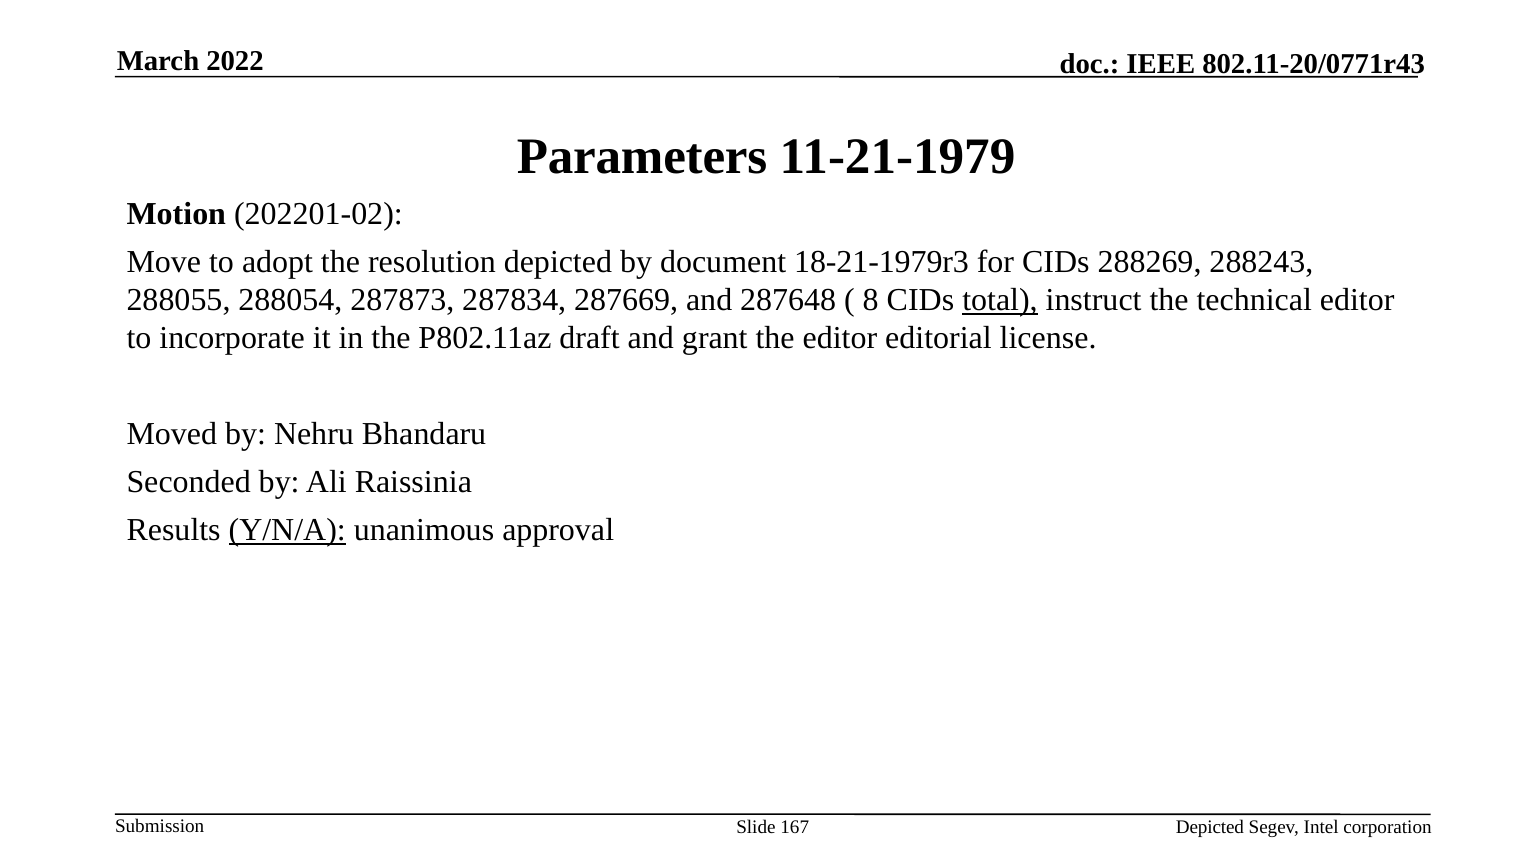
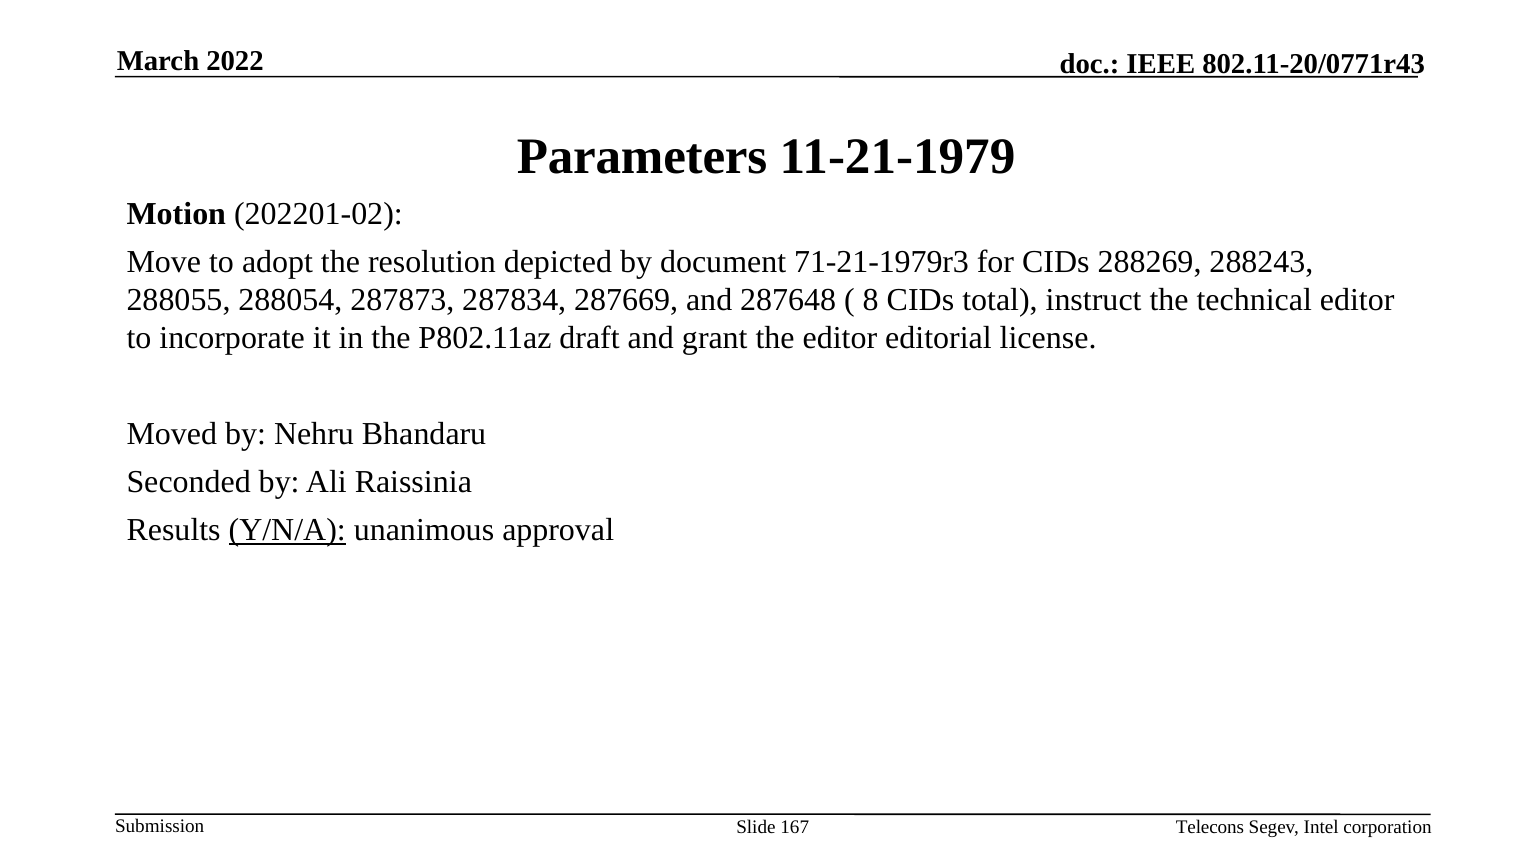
18-21-1979r3: 18-21-1979r3 -> 71-21-1979r3
total underline: present -> none
Depicted at (1210, 827): Depicted -> Telecons
